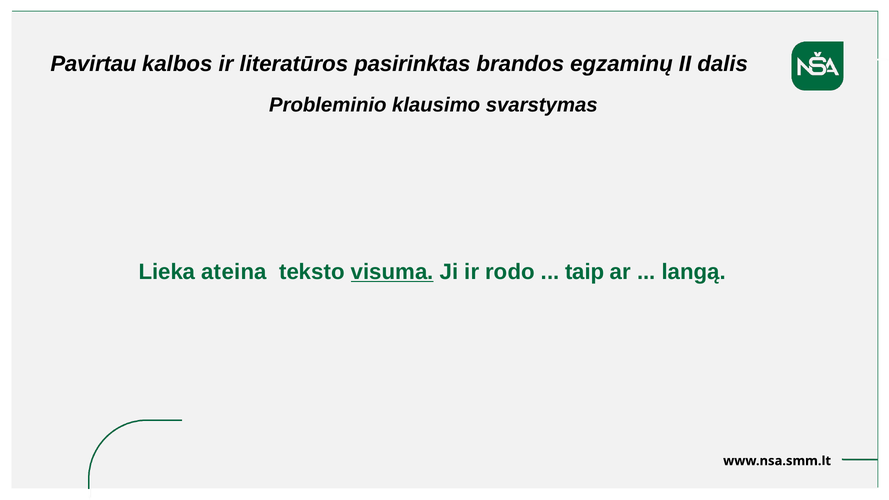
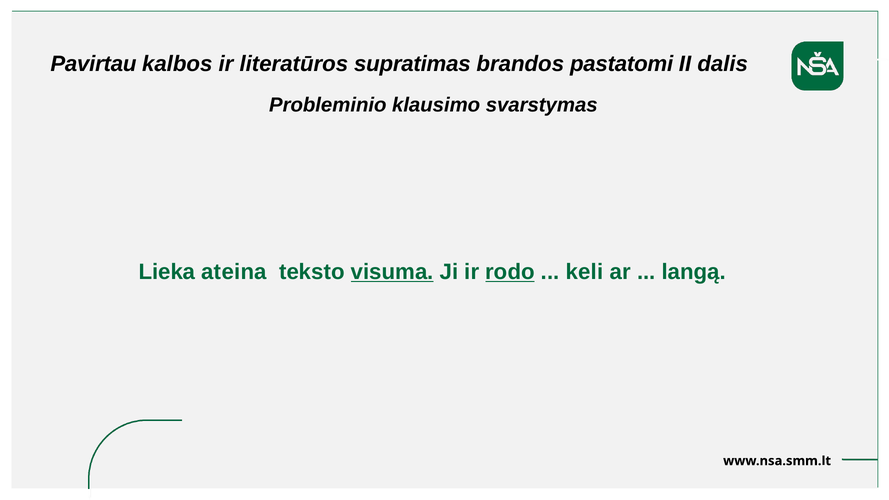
pasirinktas: pasirinktas -> supratimas
egzaminų: egzaminų -> pastatomi
rodo underline: none -> present
taip: taip -> keli
